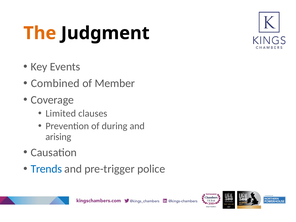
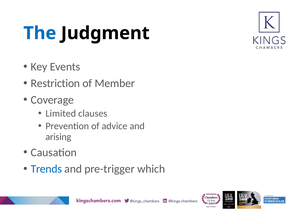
The colour: orange -> blue
Combined: Combined -> Restriction
during: during -> advice
police: police -> which
